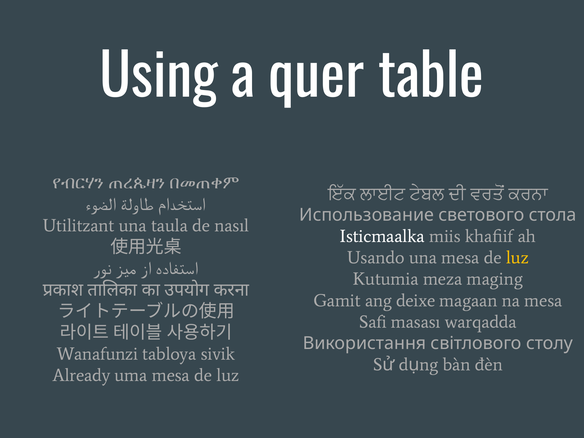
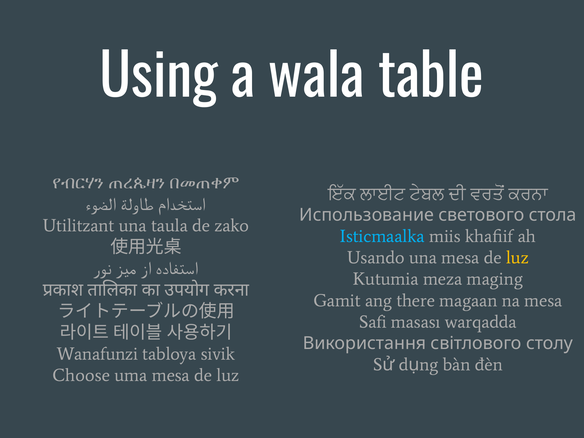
quer: quer -> wala
nasıl: nasıl -> zako
Isticmaalka colour: white -> light blue
deixe: deixe -> there
Already: Already -> Choose
